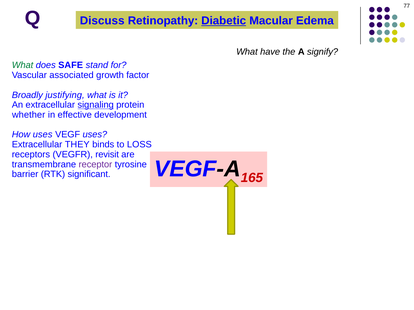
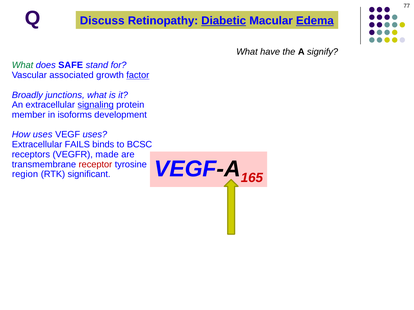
Edema underline: none -> present
factor underline: none -> present
justifying: justifying -> junctions
whether: whether -> member
effective: effective -> isoforms
THEY: THEY -> FAILS
LOSS: LOSS -> BCSC
revisit: revisit -> made
receptor colour: purple -> red
barrier: barrier -> region
